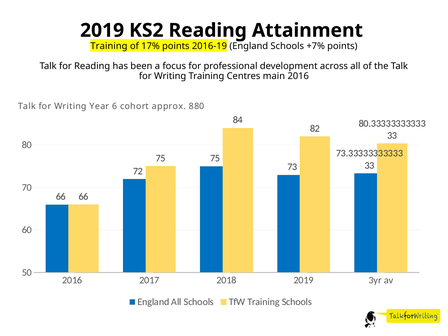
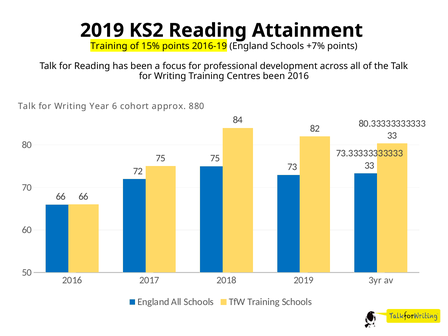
17%: 17% -> 15%
Centres main: main -> been
